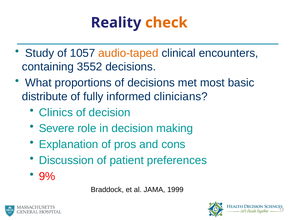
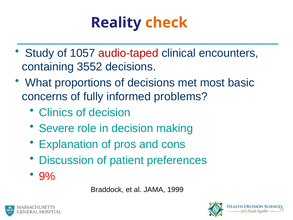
audio-taped colour: orange -> red
distribute: distribute -> concerns
clinicians: clinicians -> problems
